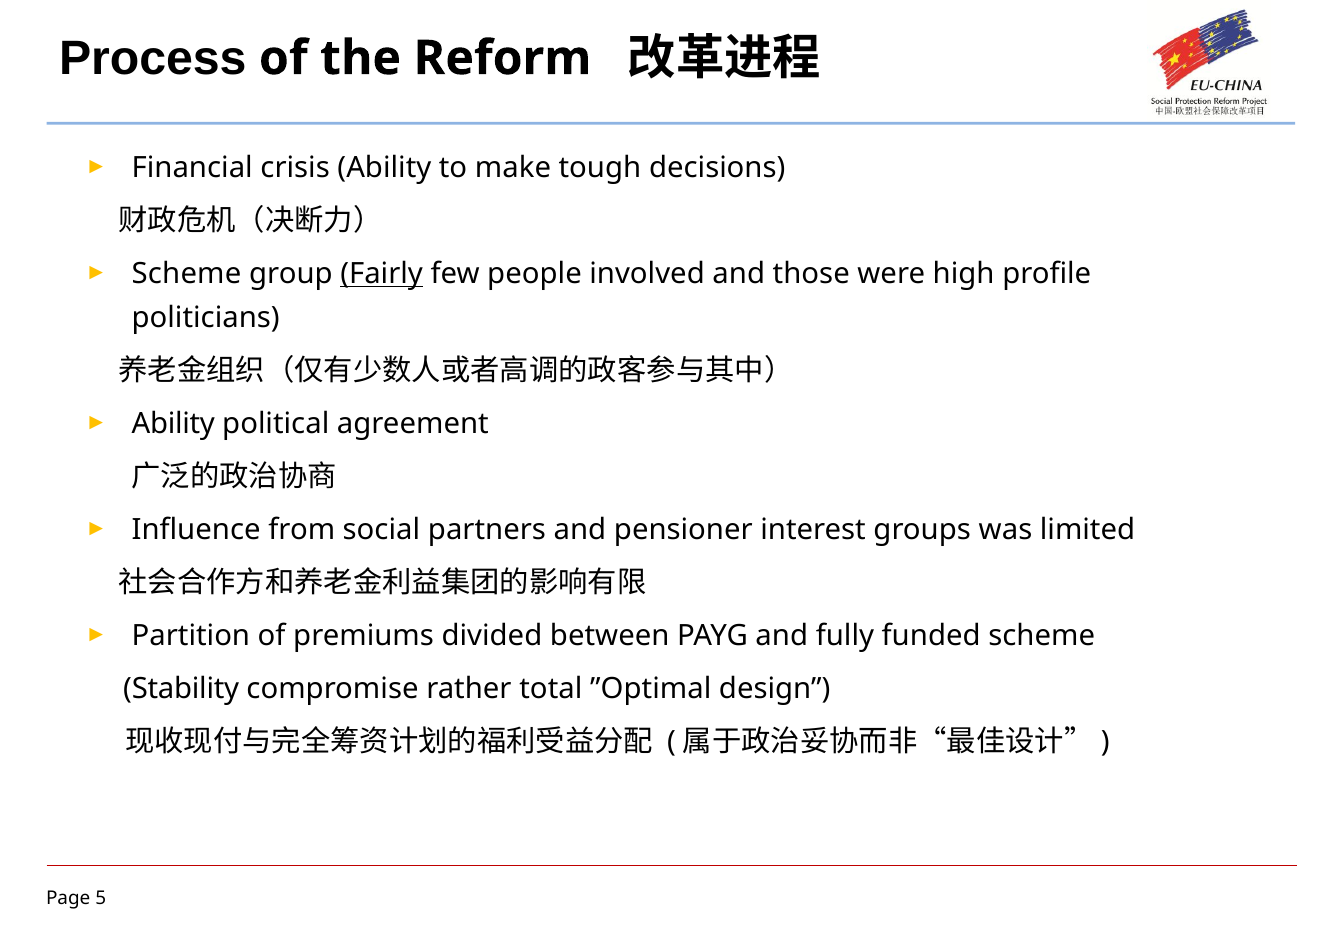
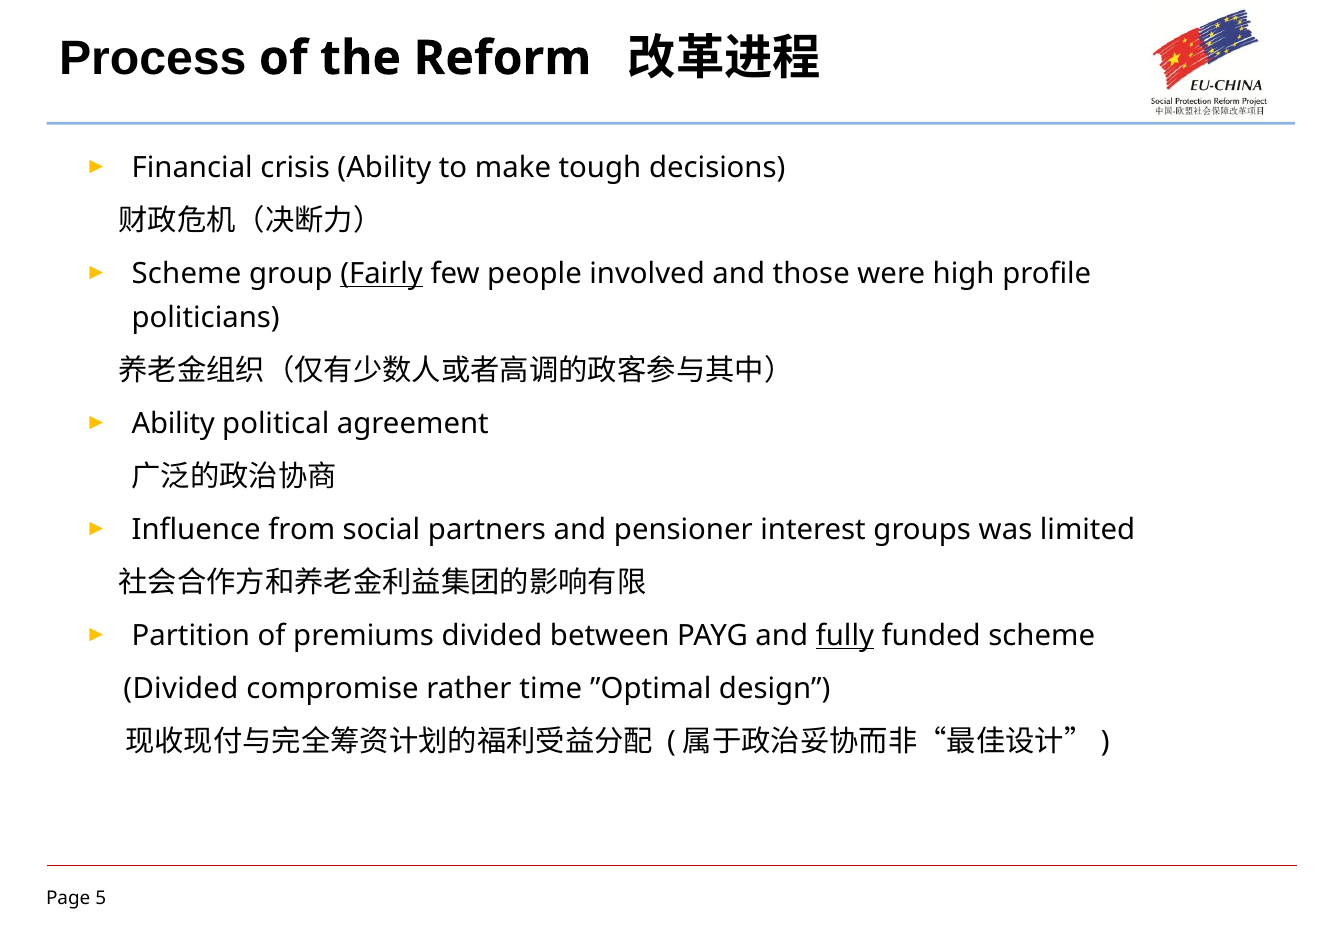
fully underline: none -> present
Stability at (181, 689): Stability -> Divided
total: total -> time
